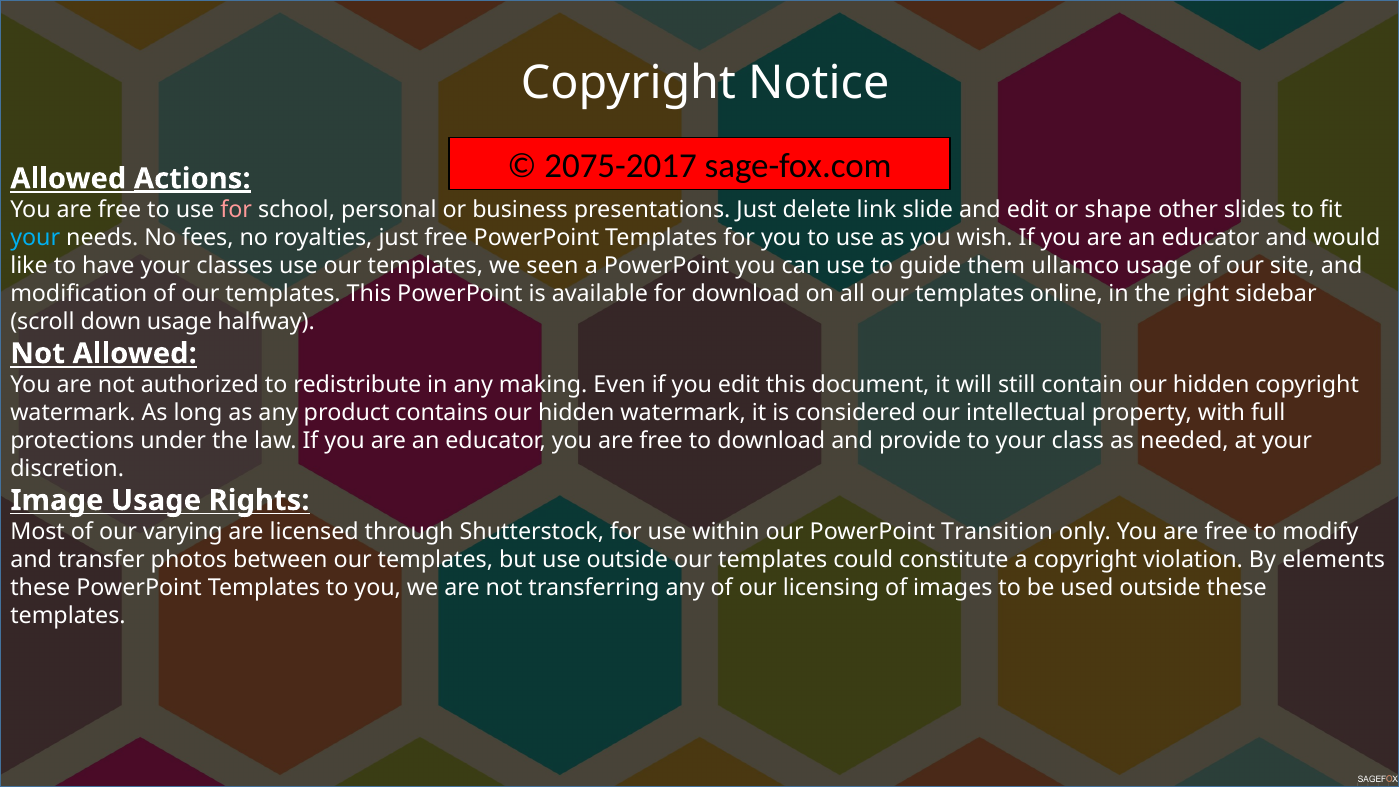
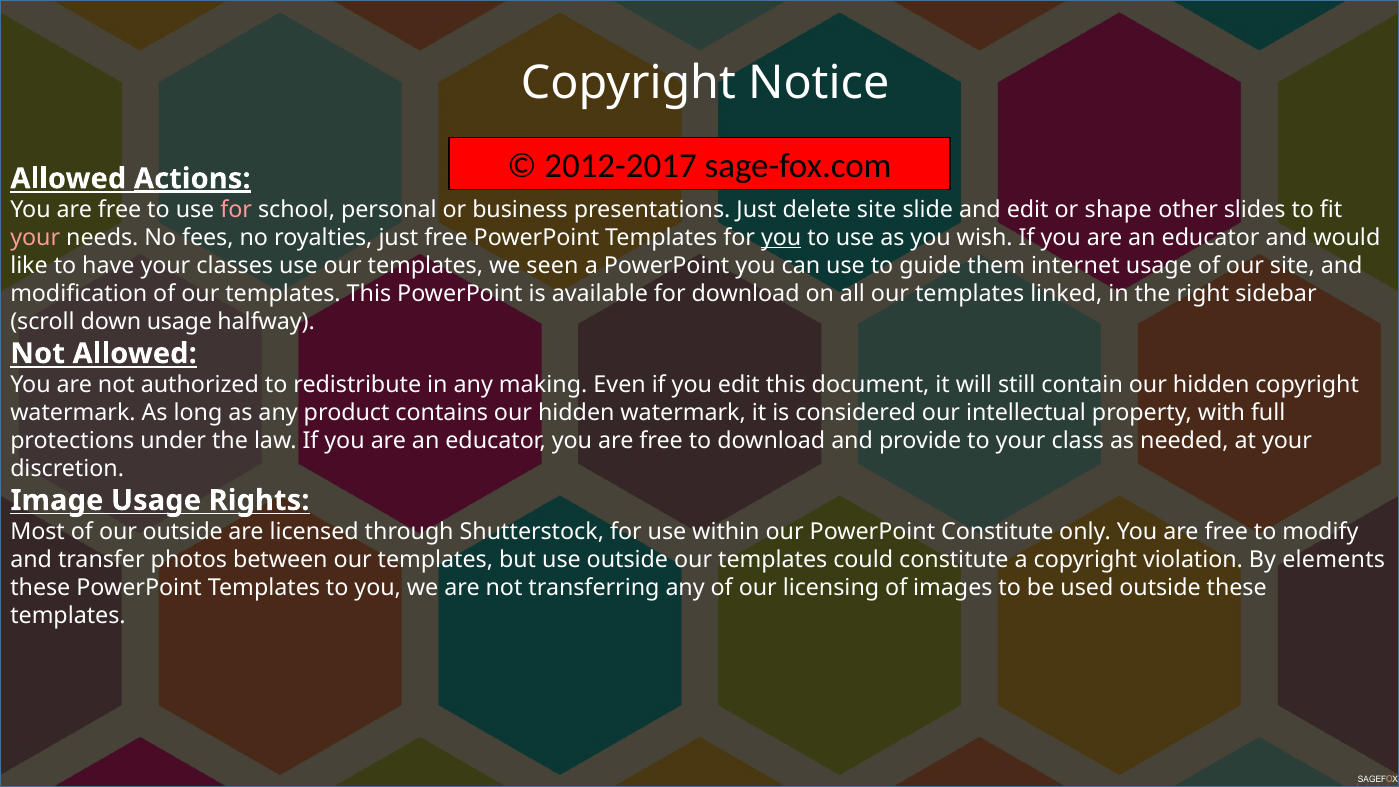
2075-2017: 2075-2017 -> 2012-2017
delete link: link -> site
your at (35, 238) colour: light blue -> pink
you at (781, 238) underline: none -> present
ullamco: ullamco -> internet
online: online -> linked
our varying: varying -> outside
PowerPoint Transition: Transition -> Constitute
